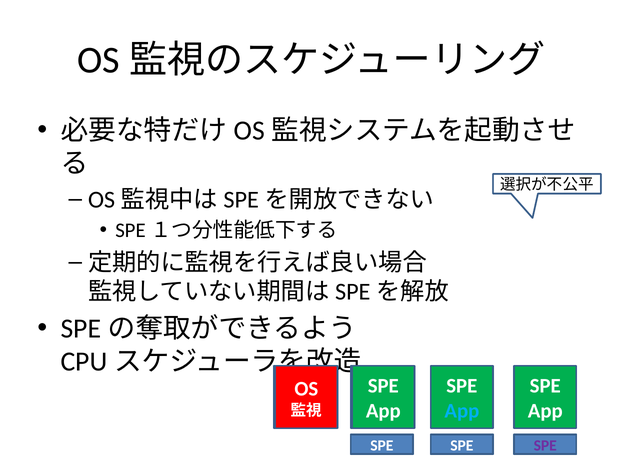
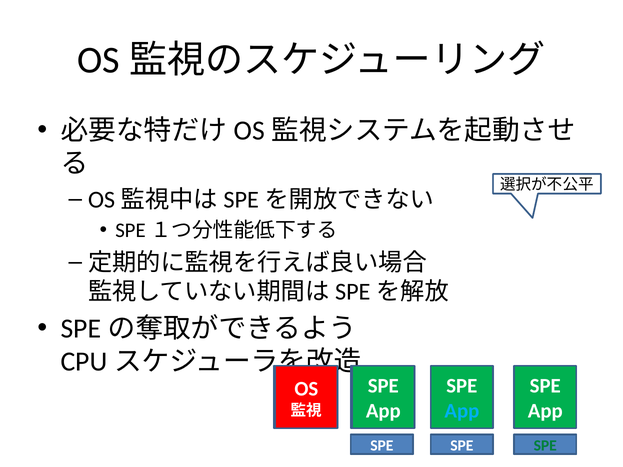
SPE at (545, 446) colour: purple -> green
